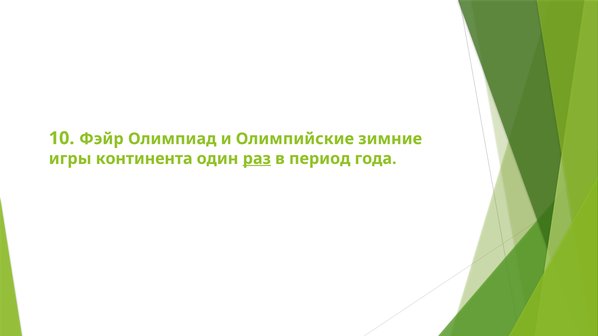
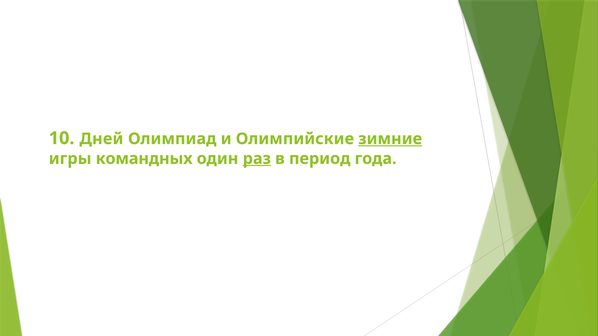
Фэйр: Фэйр -> Дней
зимние underline: none -> present
континента: континента -> командных
